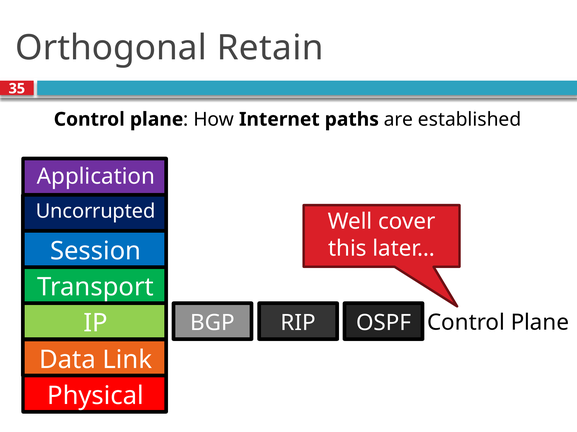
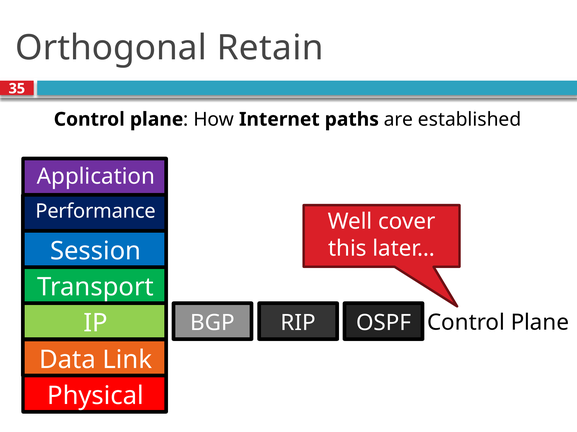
Uncorrupted: Uncorrupted -> Performance
